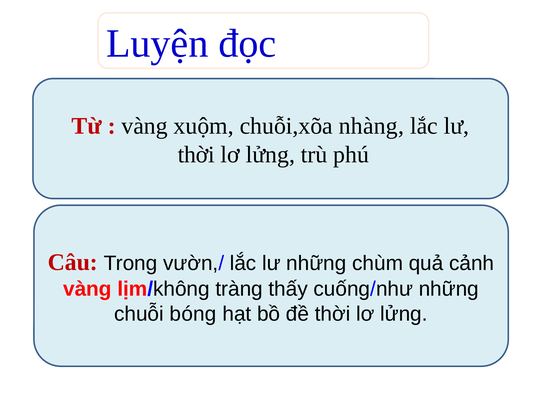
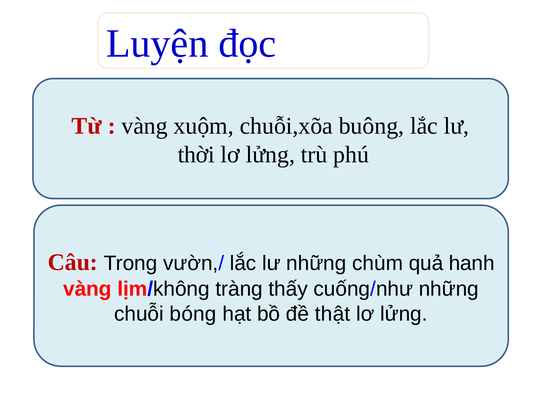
nhàng: nhàng -> buông
cảnh: cảnh -> hanh
đề thời: thời -> thật
